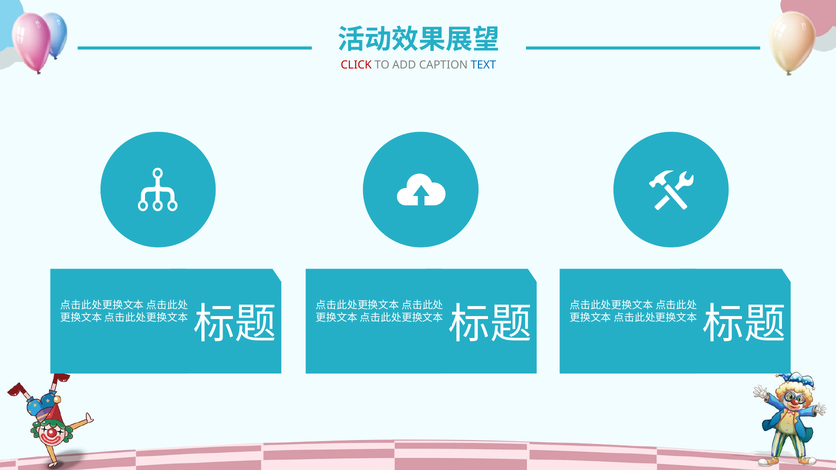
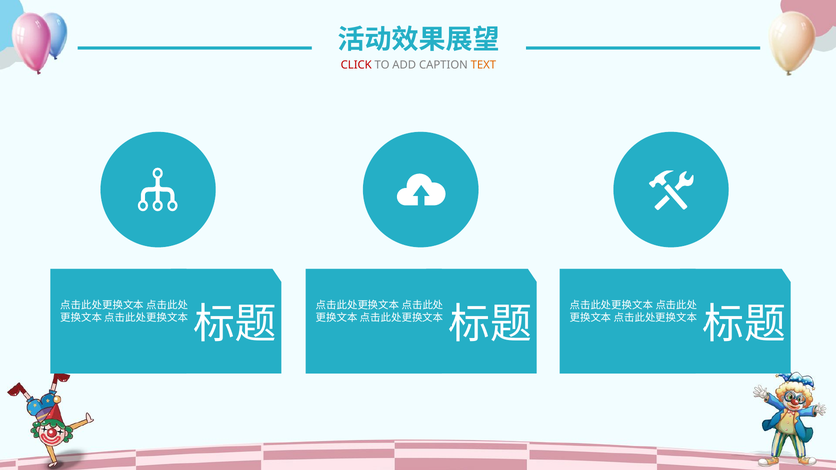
TEXT colour: blue -> orange
